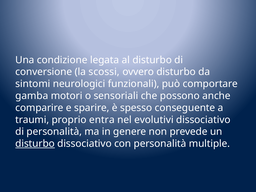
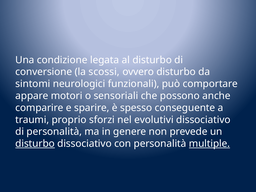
gamba: gamba -> appare
entra: entra -> sforzi
multiple underline: none -> present
